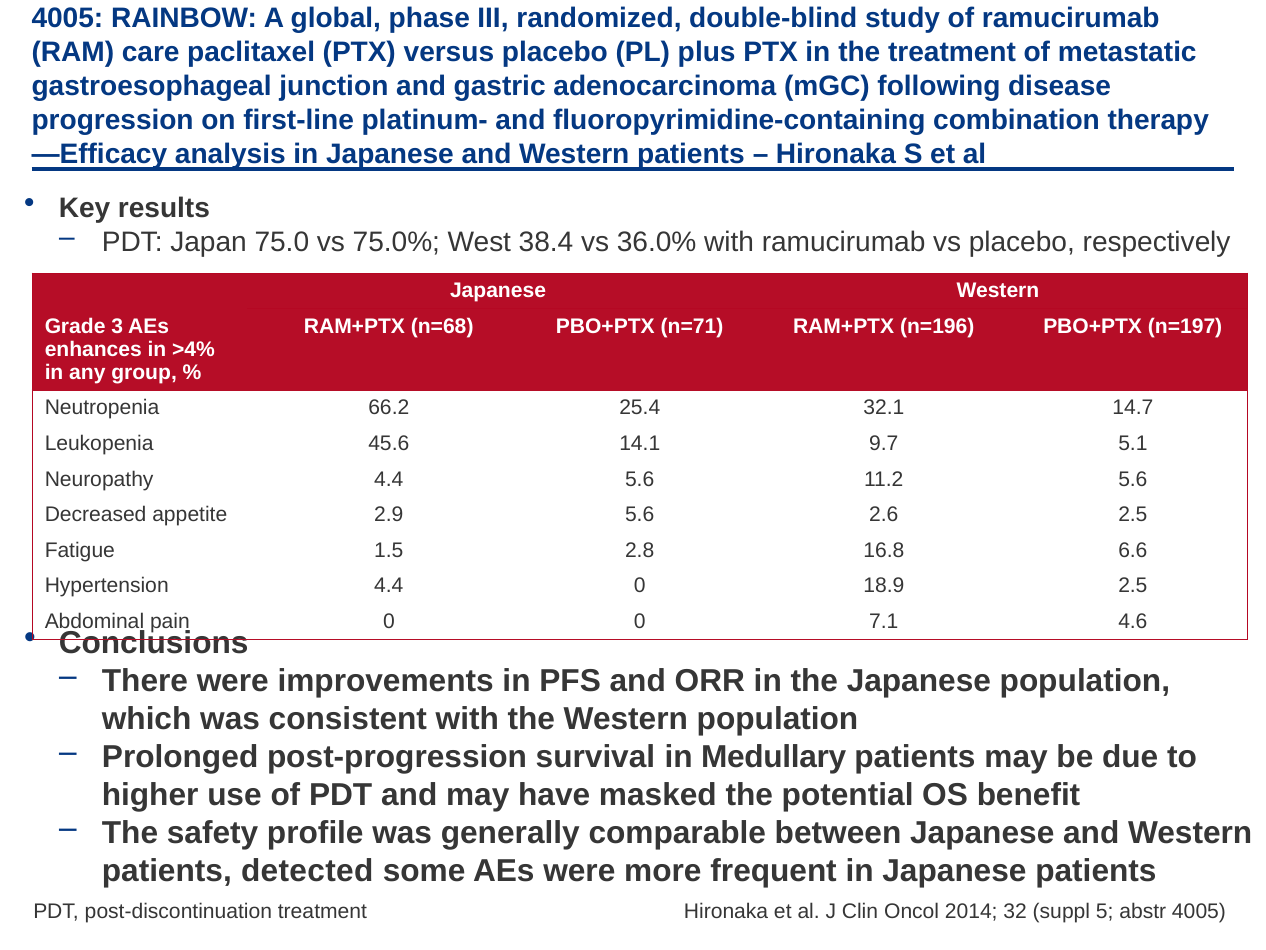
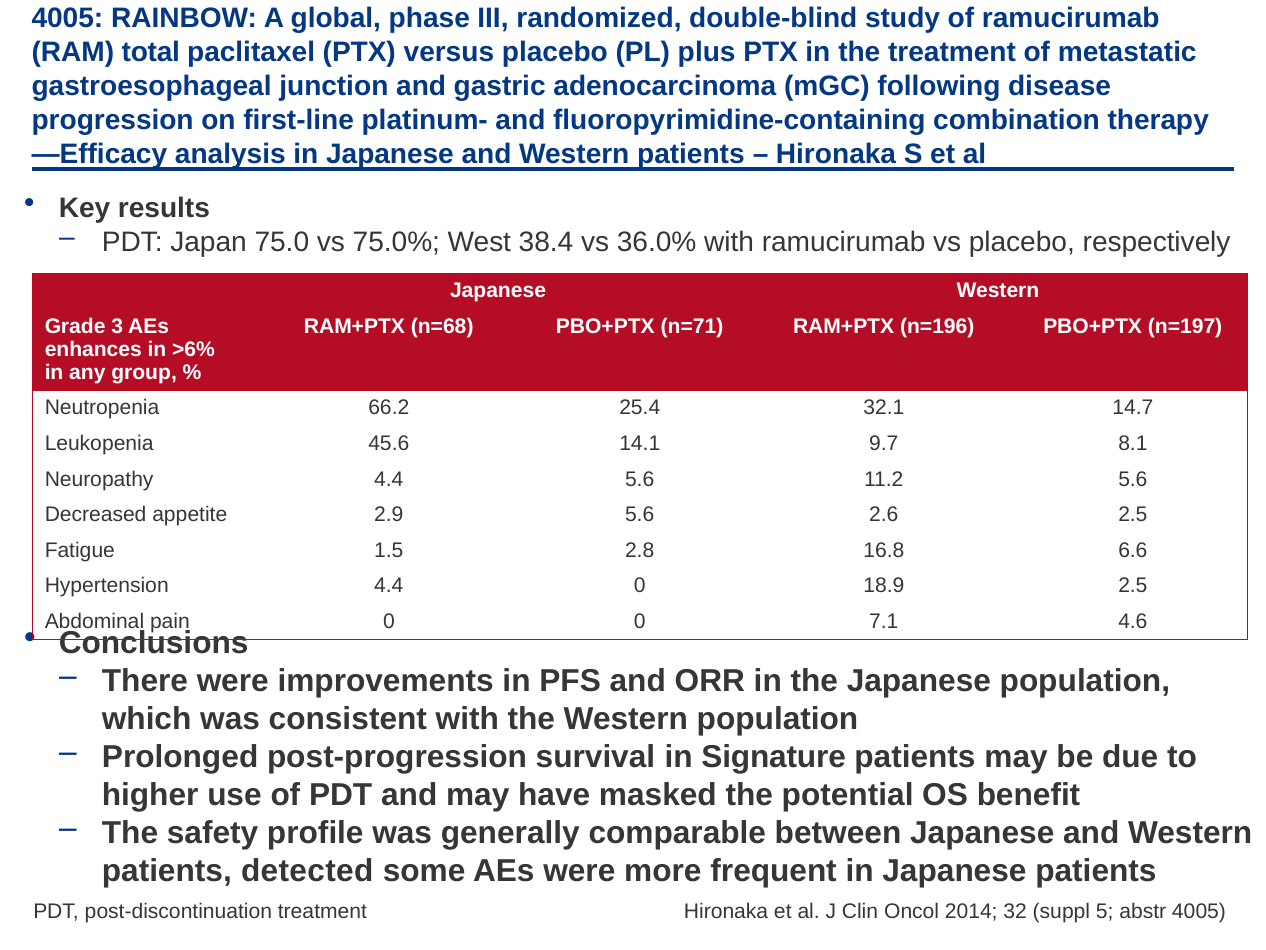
care: care -> total
>4%: >4% -> >6%
5.1: 5.1 -> 8.1
Medullary: Medullary -> Signature
